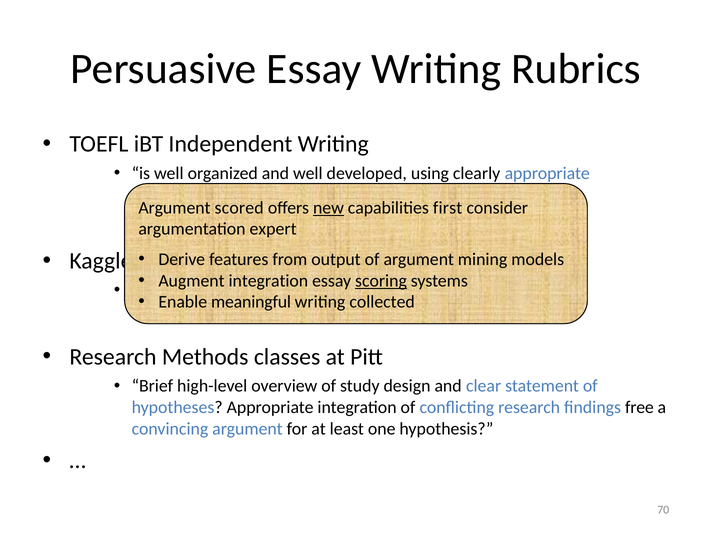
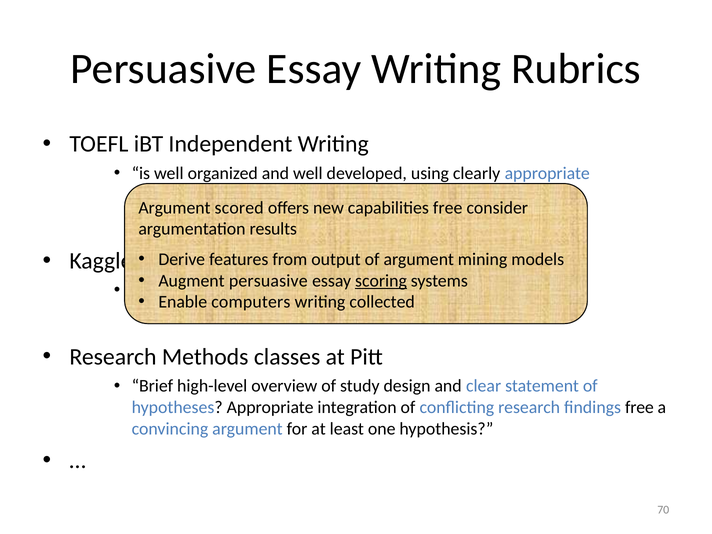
new underline: present -> none
capabilities first: first -> free
expert: expert -> results
integration at (268, 281): integration -> persuasive
meaningful: meaningful -> computers
